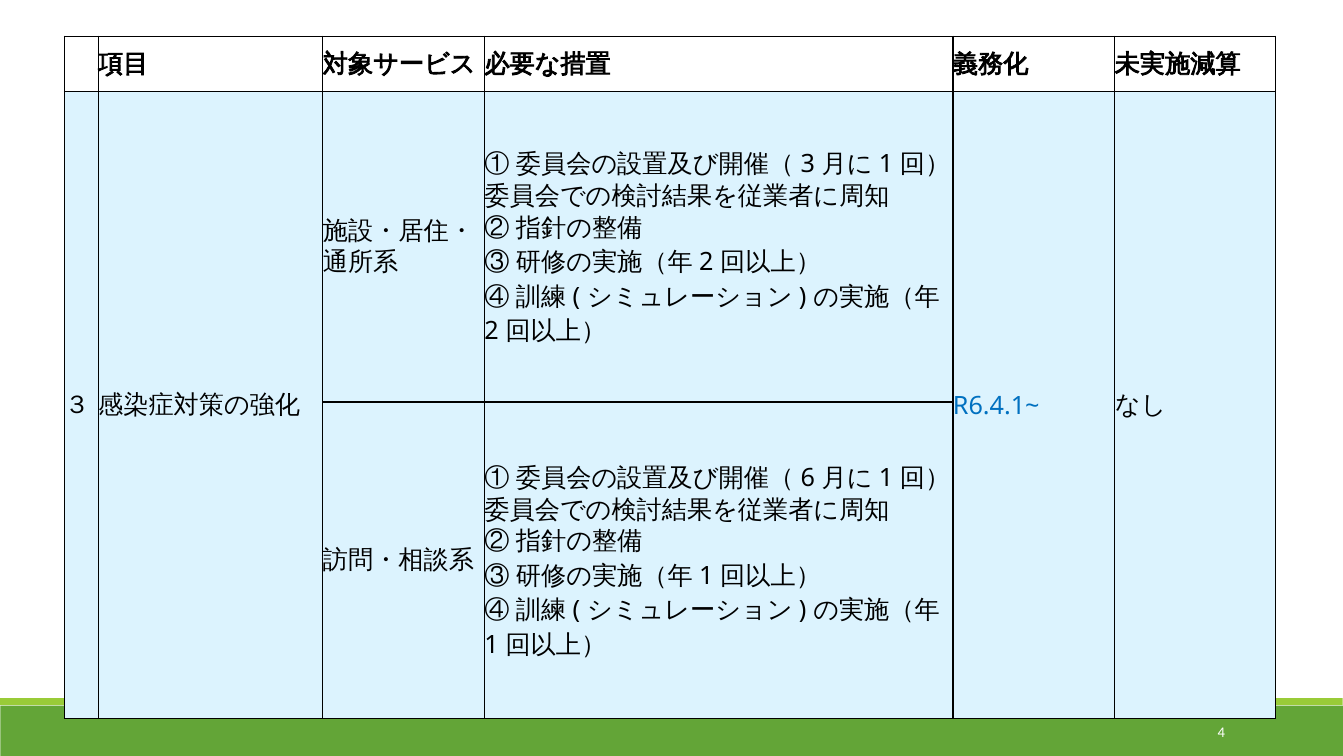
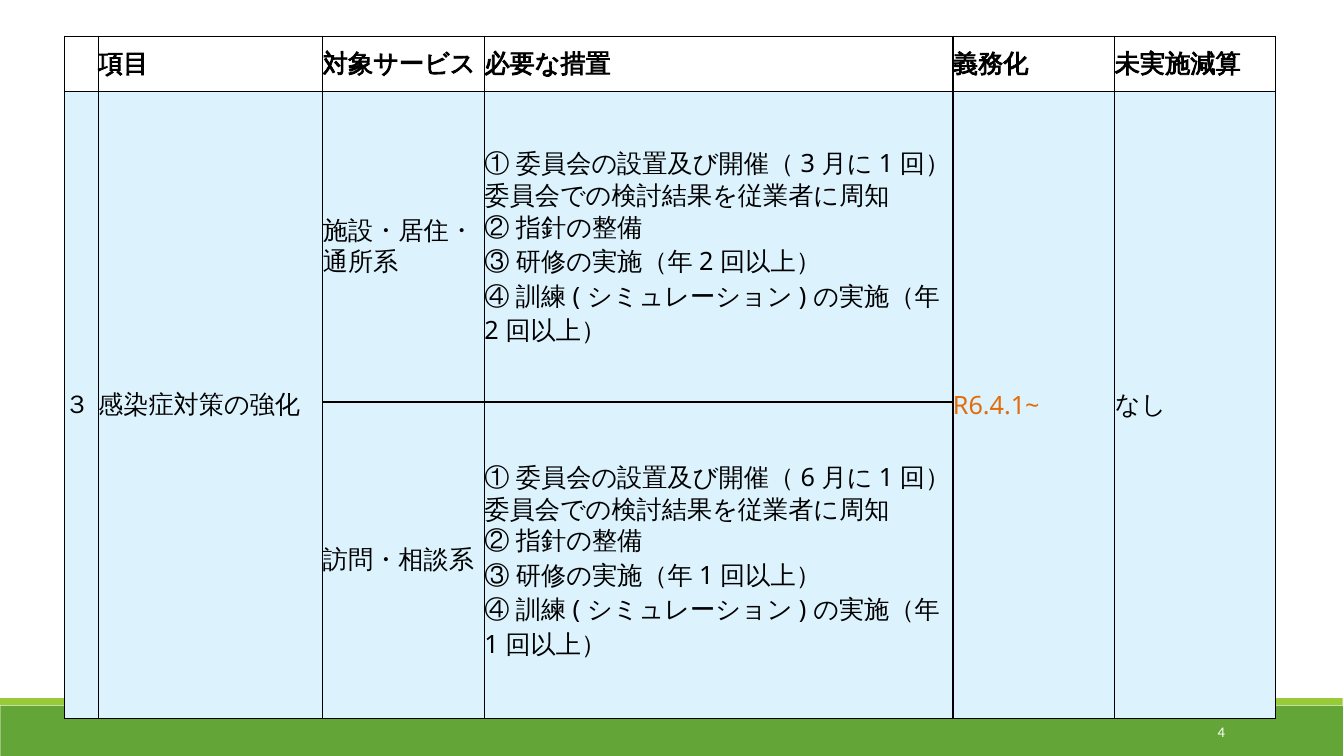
R6.4.1~ colour: blue -> orange
